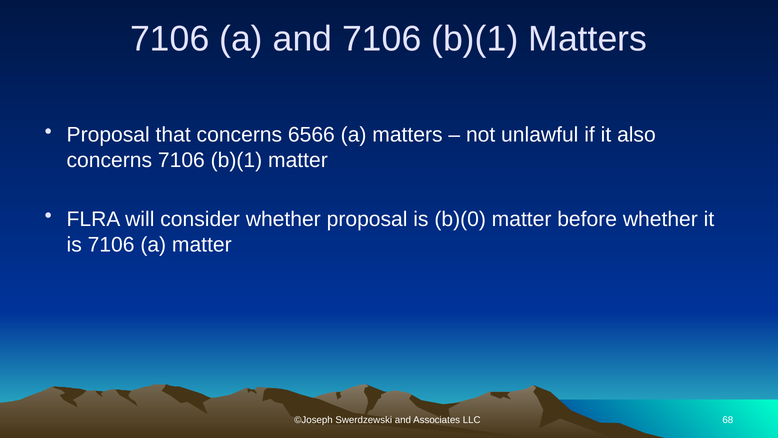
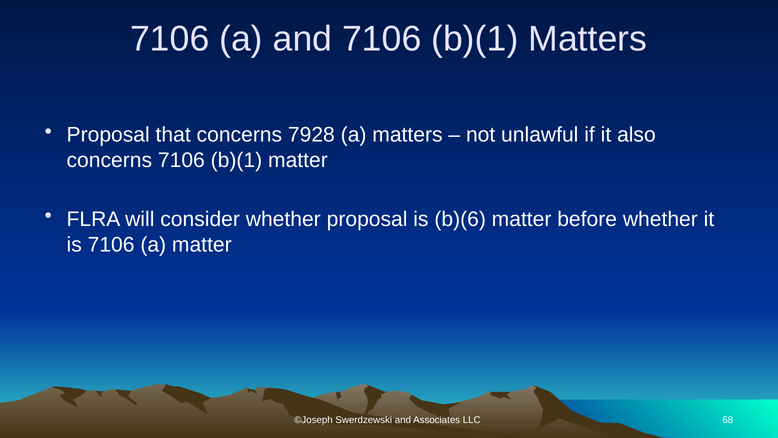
6566: 6566 -> 7928
b)(0: b)(0 -> b)(6
